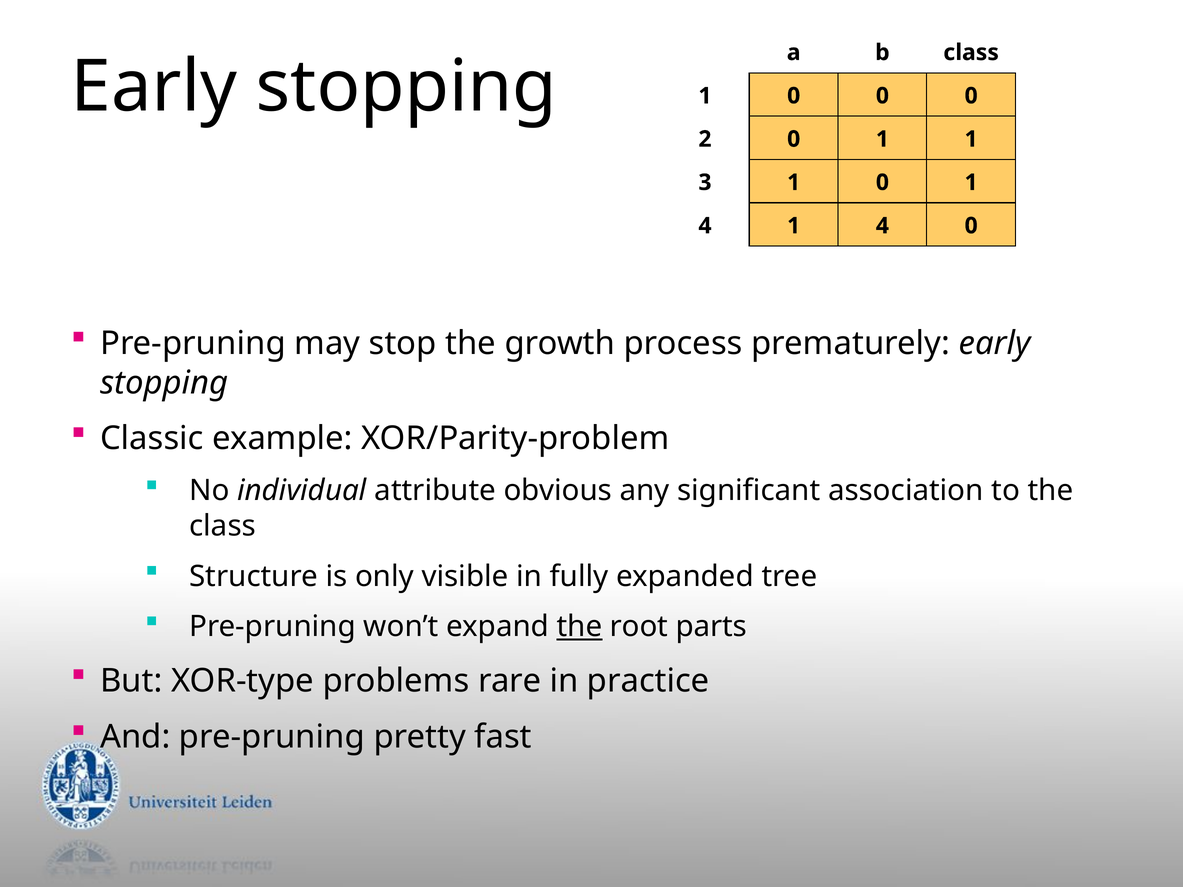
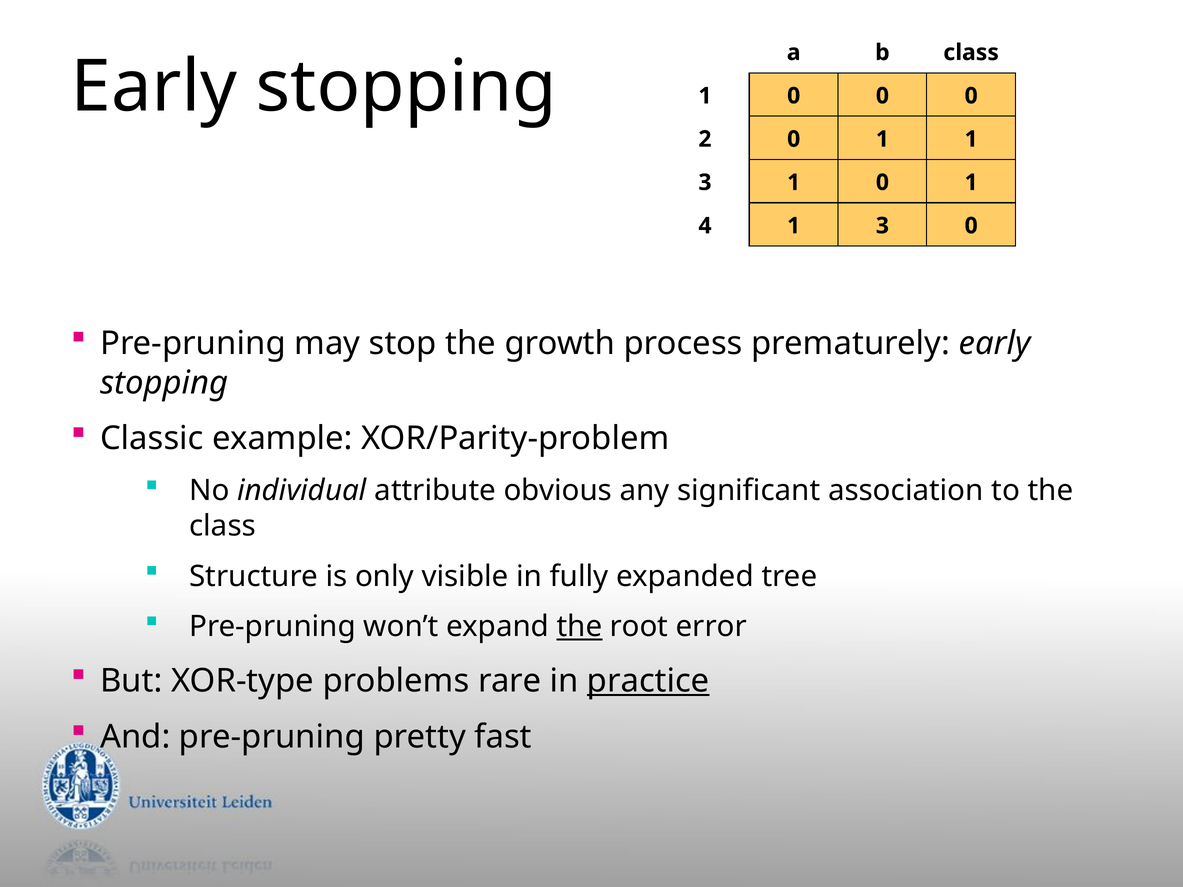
4 1 4: 4 -> 3
parts: parts -> error
practice underline: none -> present
